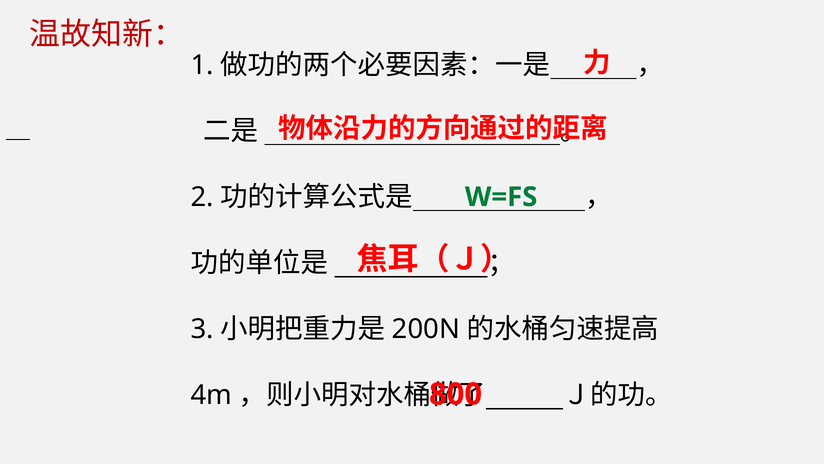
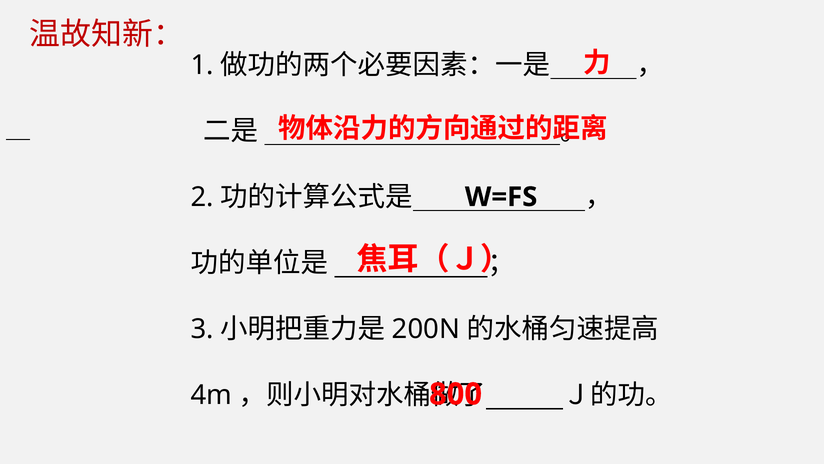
W=FS colour: green -> black
